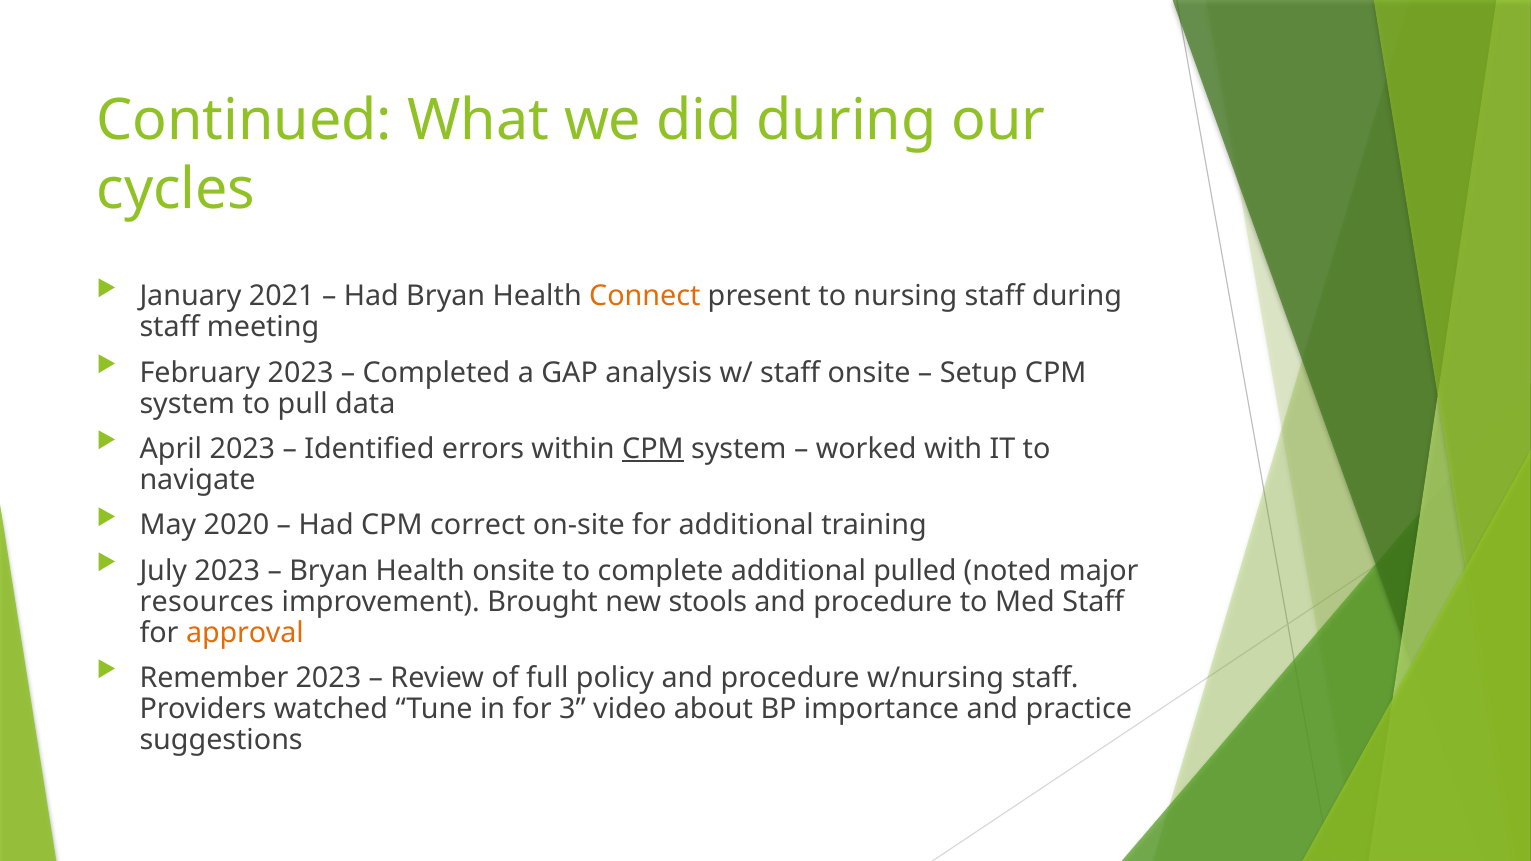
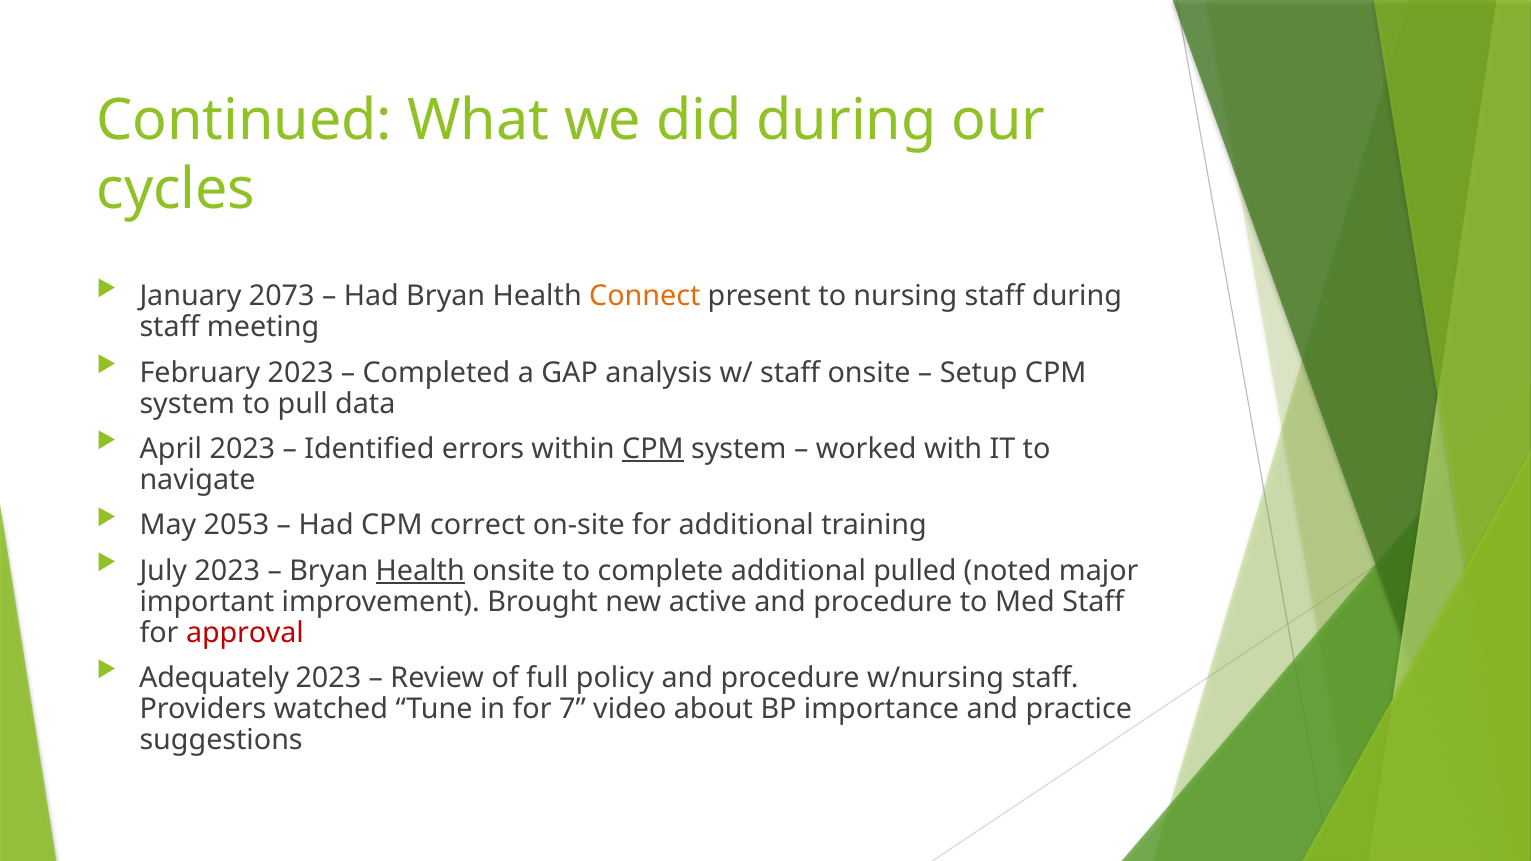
2021: 2021 -> 2073
2020: 2020 -> 2053
Health at (420, 571) underline: none -> present
resources: resources -> important
stools: stools -> active
approval colour: orange -> red
Remember: Remember -> Adequately
3: 3 -> 7
